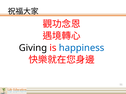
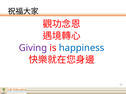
Giving colour: black -> purple
